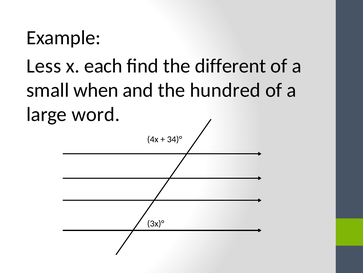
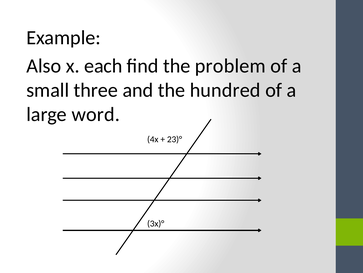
Less: Less -> Also
different: different -> problem
when: when -> three
34)°: 34)° -> 23)°
